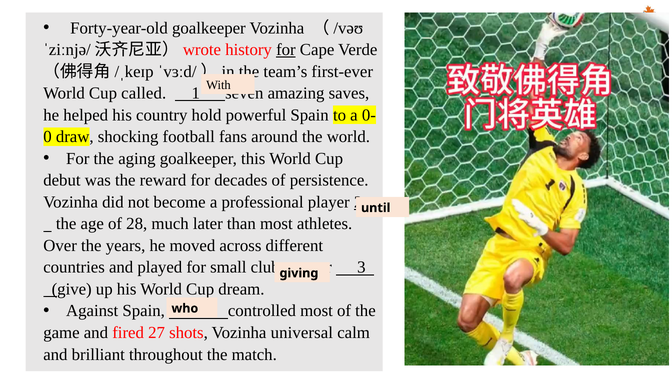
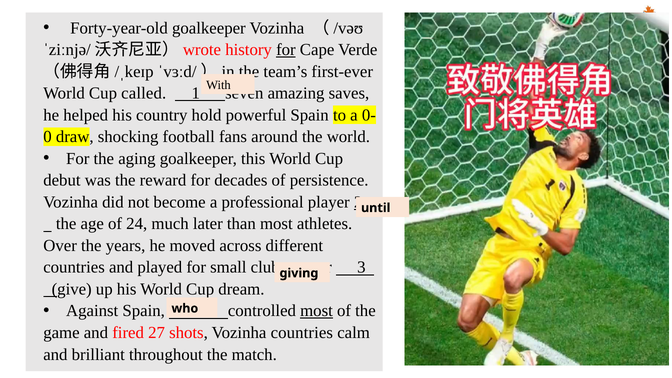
28: 28 -> 24
most at (317, 311) underline: none -> present
Vozinha universal: universal -> countries
